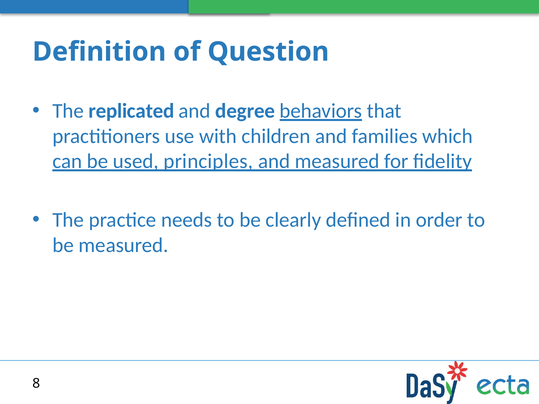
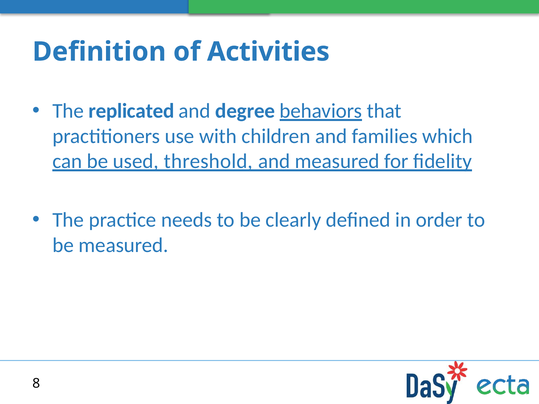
Question: Question -> Activities
principles: principles -> threshold
